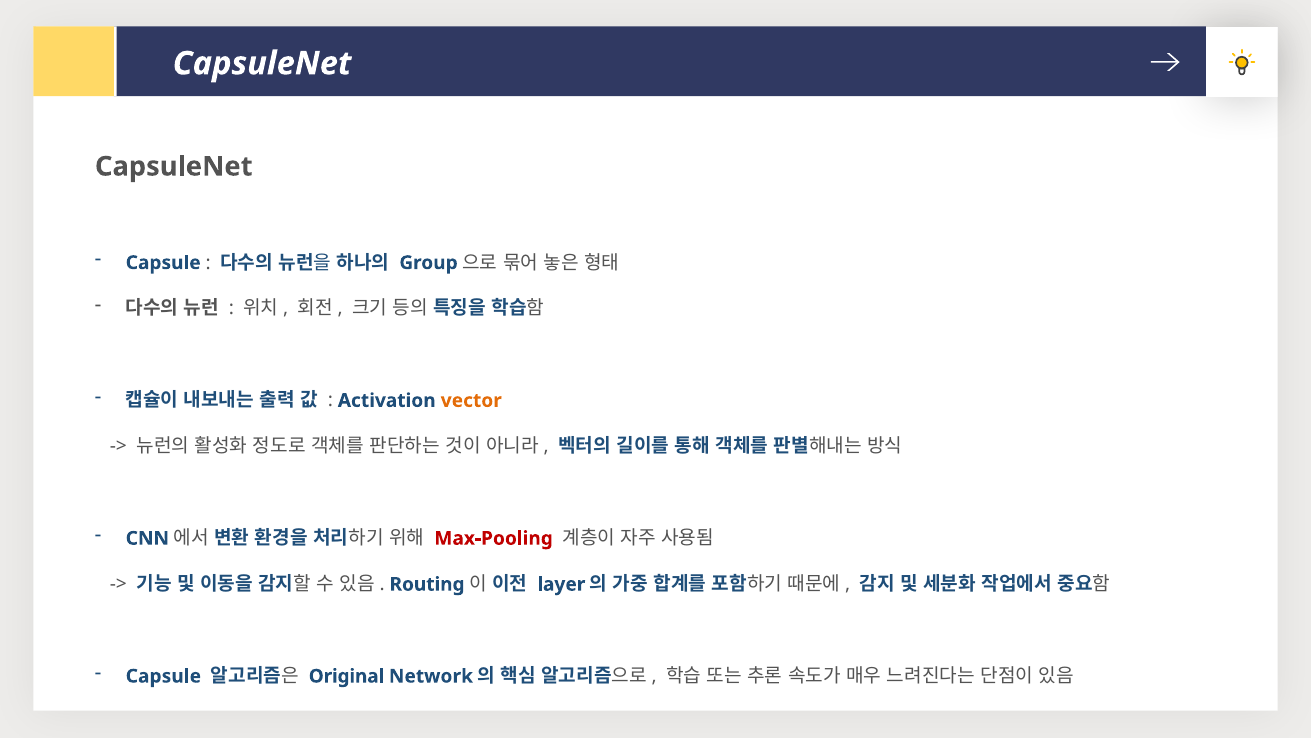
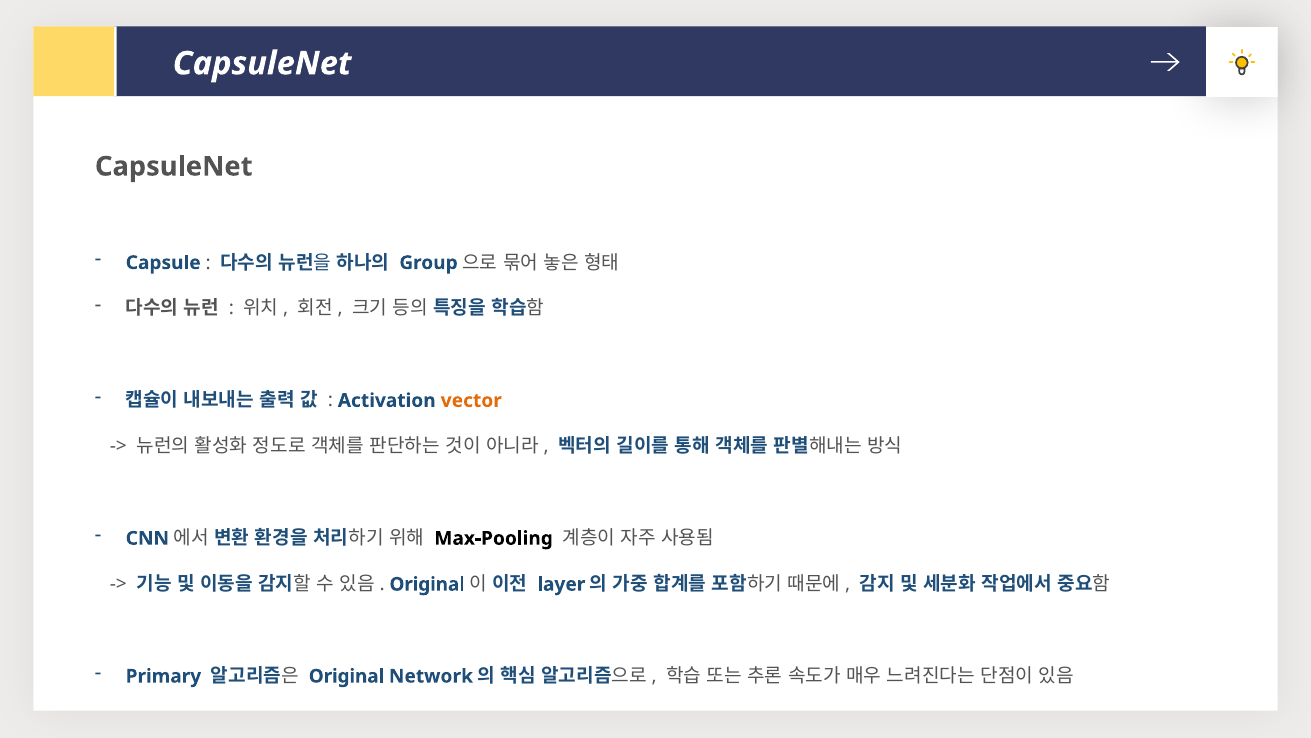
Max-Pooling colour: red -> black
Routing at (427, 584): Routing -> Original
Capsule at (163, 676): Capsule -> Primary
